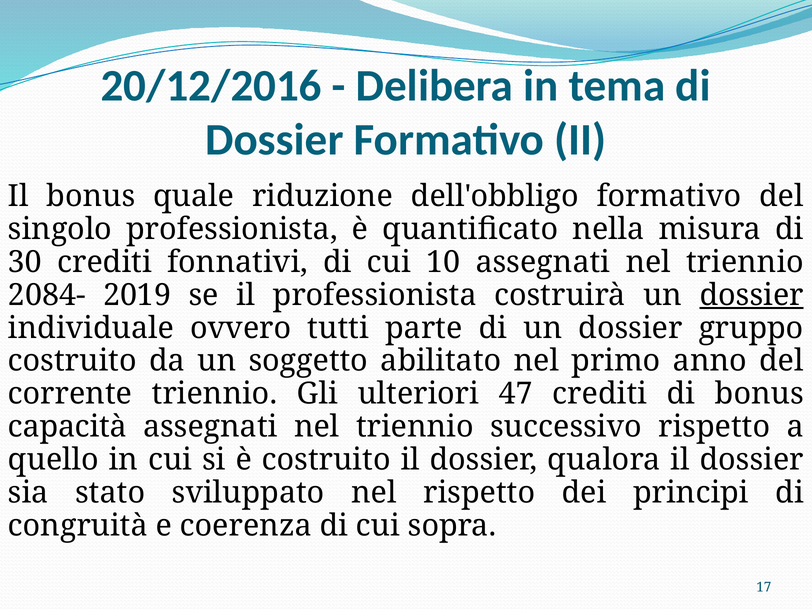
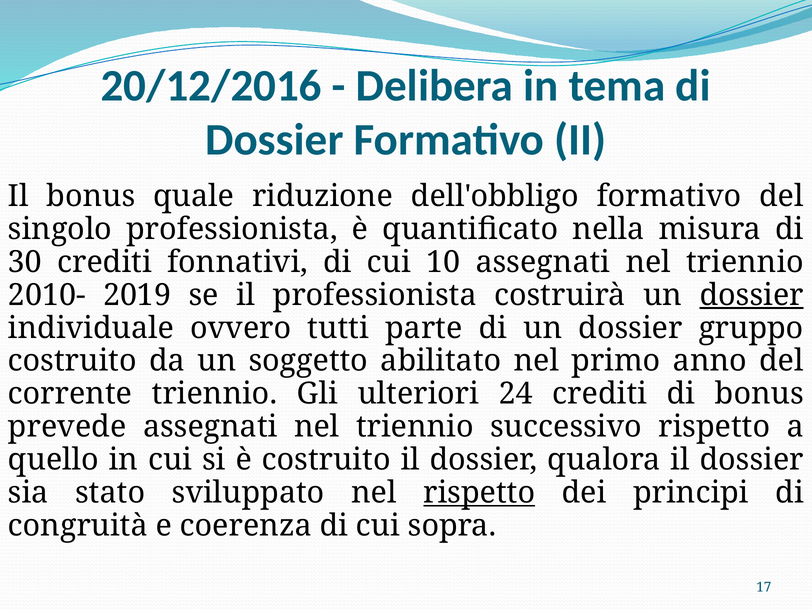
2084-: 2084- -> 2010-
47: 47 -> 24
capacità: capacità -> prevede
rispetto at (479, 493) underline: none -> present
